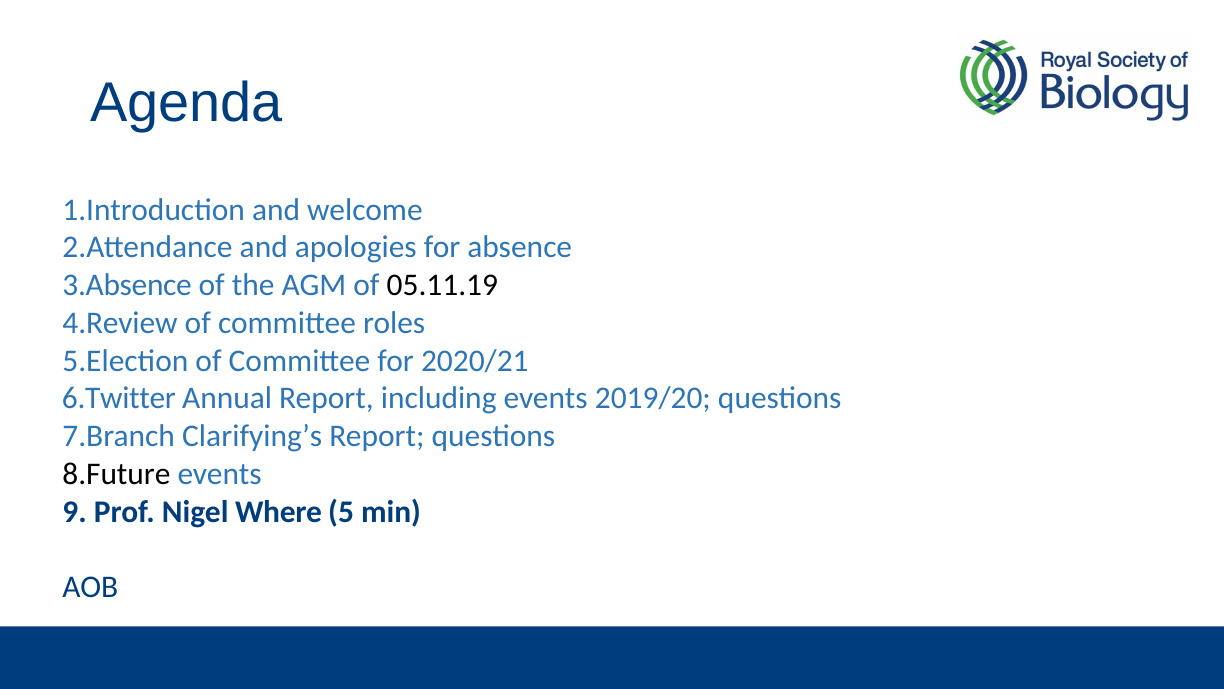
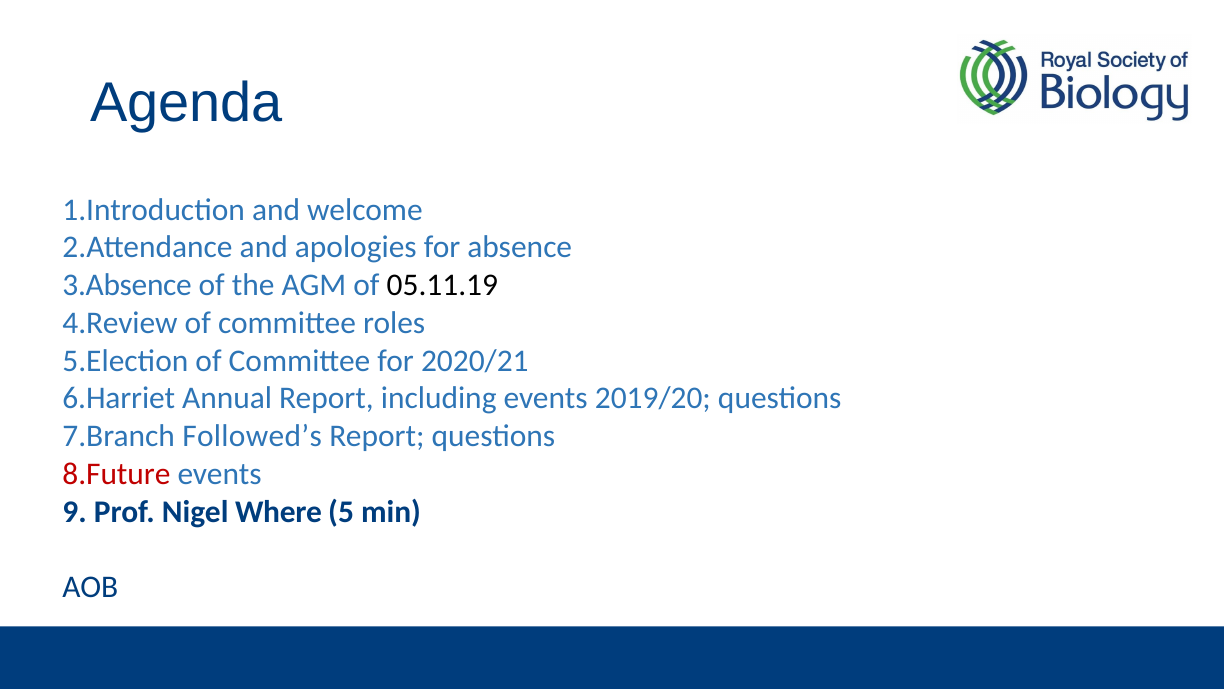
6.Twitter: 6.Twitter -> 6.Harriet
Clarifying’s: Clarifying’s -> Followed’s
8.Future colour: black -> red
